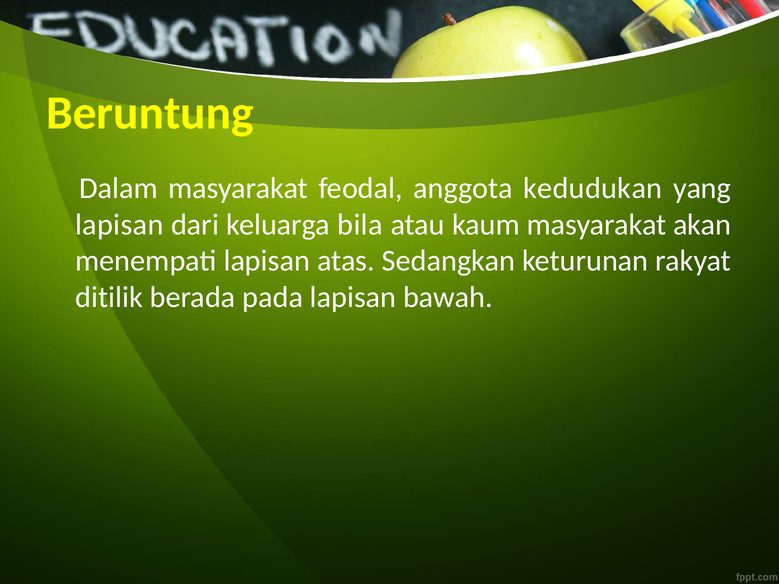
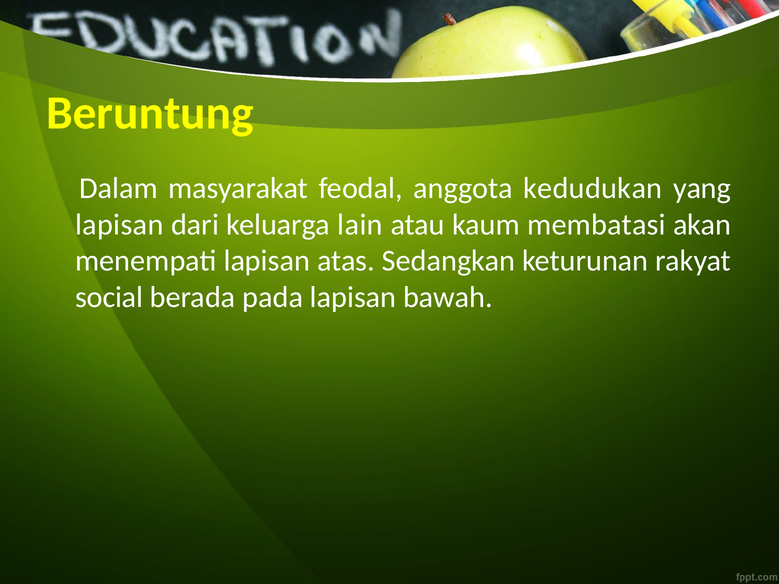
bila: bila -> lain
kaum masyarakat: masyarakat -> membatasi
ditilik: ditilik -> social
